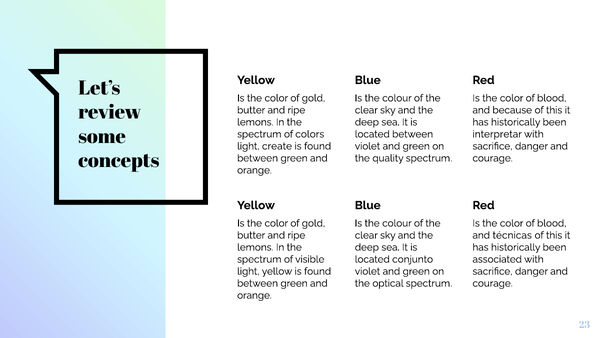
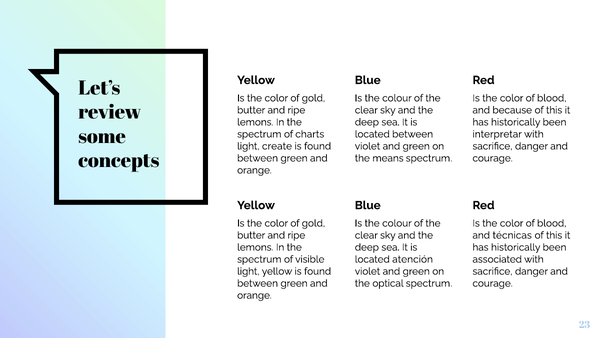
colors: colors -> charts
quality: quality -> means
conjunto: conjunto -> atención
